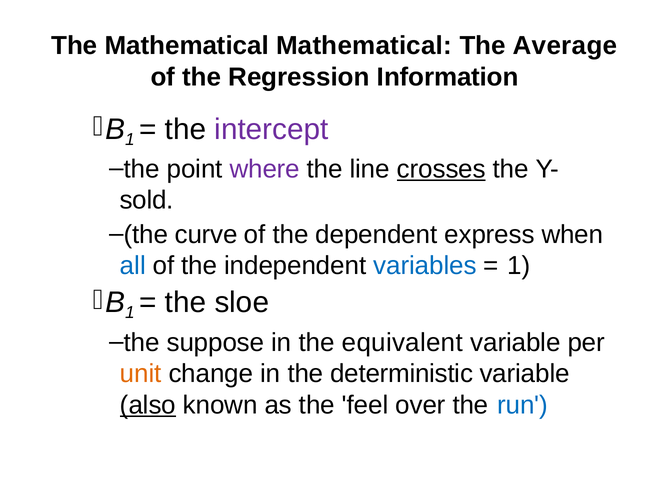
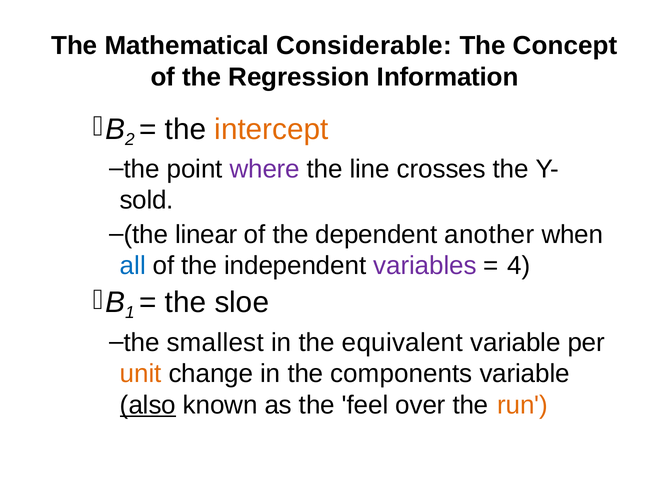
Mathematical Mathematical: Mathematical -> Considerable
Average: Average -> Concept
1 at (130, 139): 1 -> 2
intercept colour: purple -> orange
crosses underline: present -> none
curve: curve -> linear
express: express -> another
variables colour: blue -> purple
1 at (519, 266): 1 -> 4
suppose: suppose -> smallest
deterministic: deterministic -> components
run colour: blue -> orange
